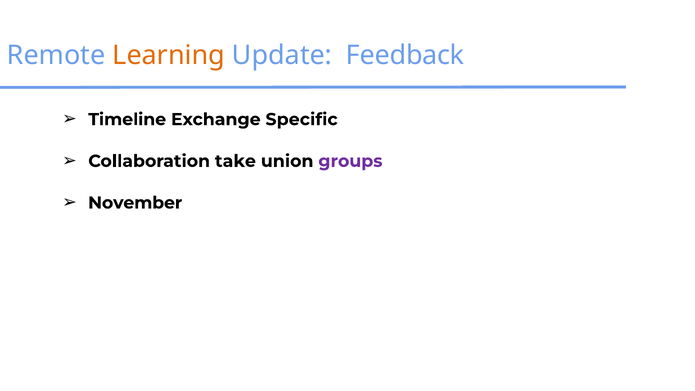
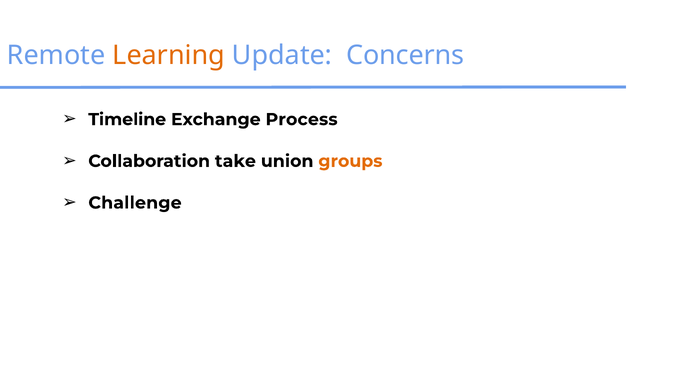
Feedback: Feedback -> Concerns
Specific: Specific -> Process
groups colour: purple -> orange
November: November -> Challenge
